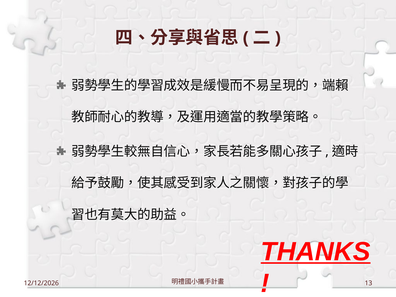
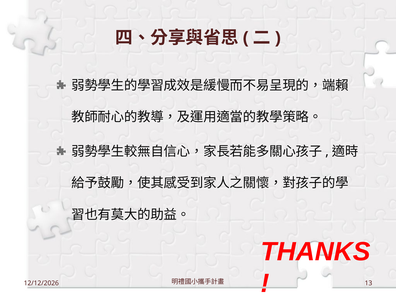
THANKS underline: present -> none
